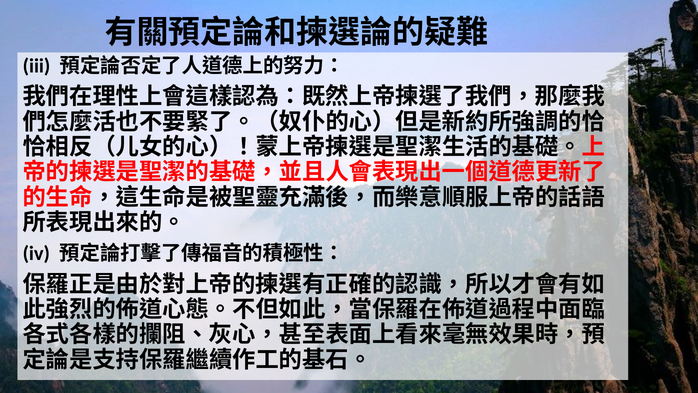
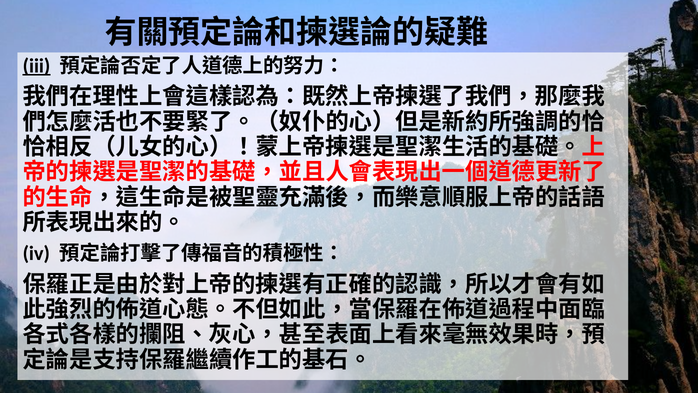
iii underline: none -> present
